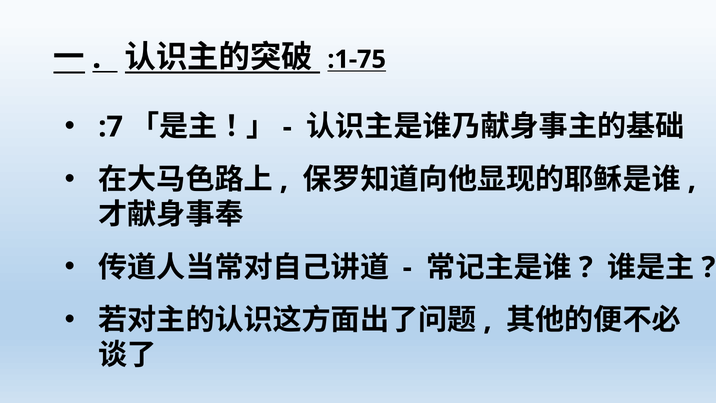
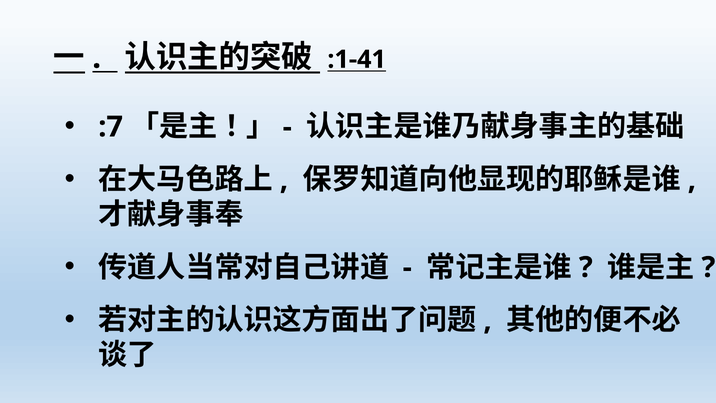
:1-75: :1-75 -> :1-41
